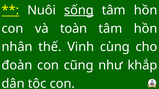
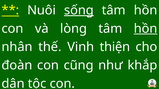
toàn: toàn -> lòng
hồn at (146, 29) underline: none -> present
cùng: cùng -> thiện
